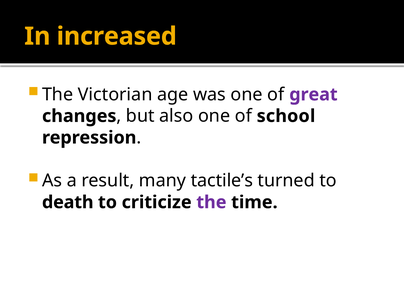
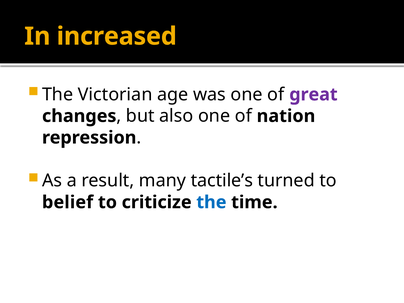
school: school -> nation
death: death -> belief
the at (211, 202) colour: purple -> blue
